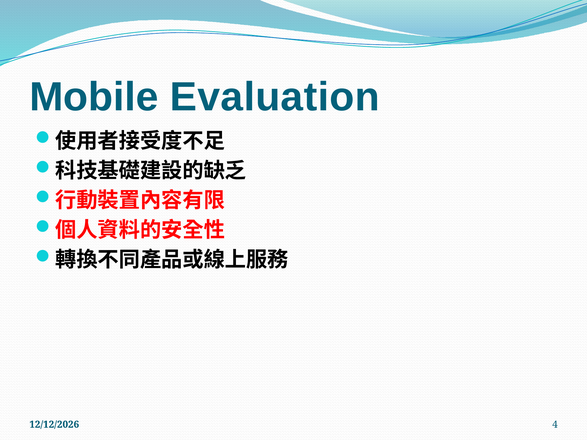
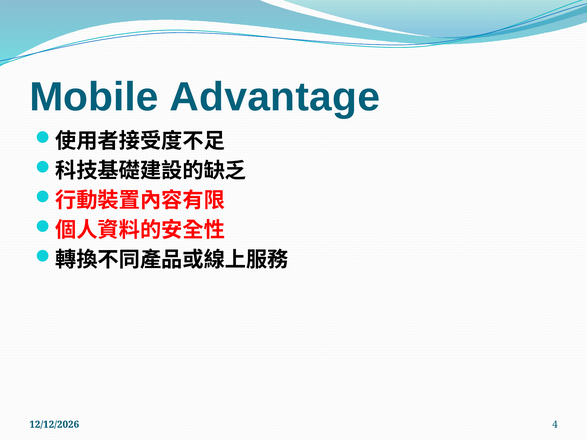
Evaluation: Evaluation -> Advantage
